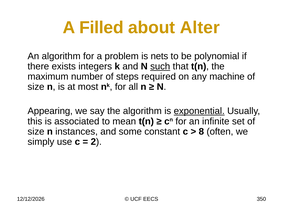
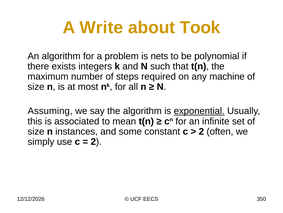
Filled: Filled -> Write
Alter: Alter -> Took
such underline: present -> none
Appearing: Appearing -> Assuming
8 at (201, 131): 8 -> 2
